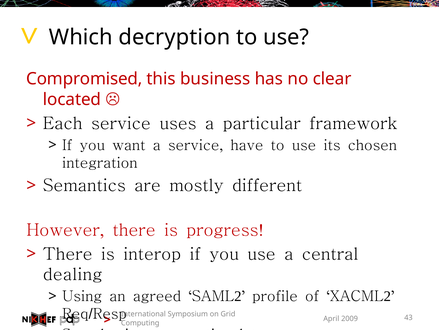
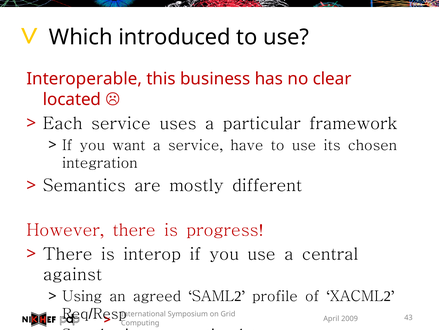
decryption: decryption -> introduced
Compromised: Compromised -> Interoperable
dealing: dealing -> against
